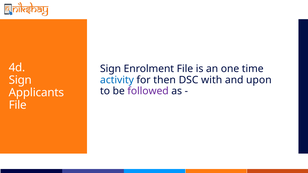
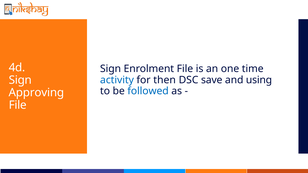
with: with -> save
upon: upon -> using
followed colour: purple -> blue
Applicants: Applicants -> Approving
